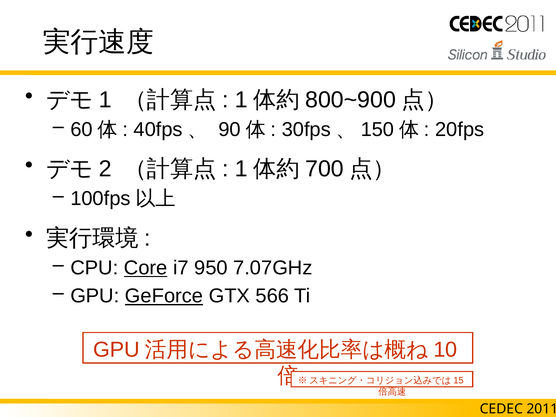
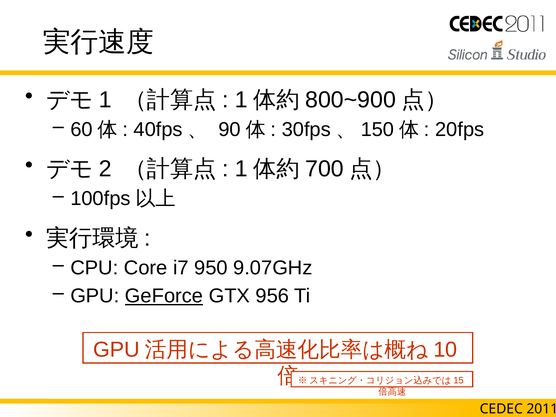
Core underline: present -> none
7.07GHz: 7.07GHz -> 9.07GHz
566: 566 -> 956
